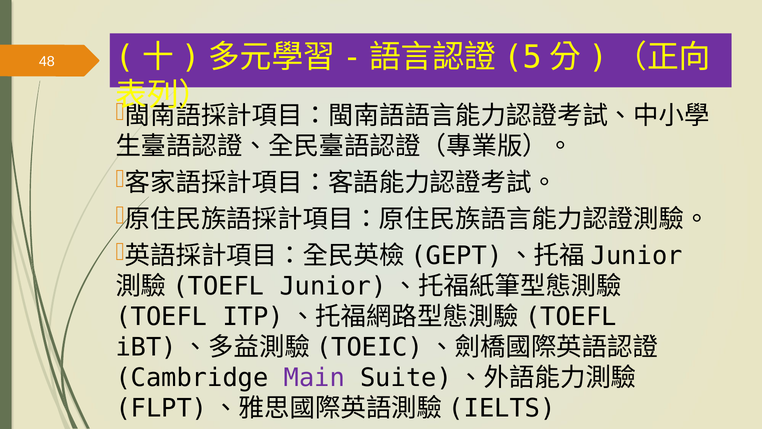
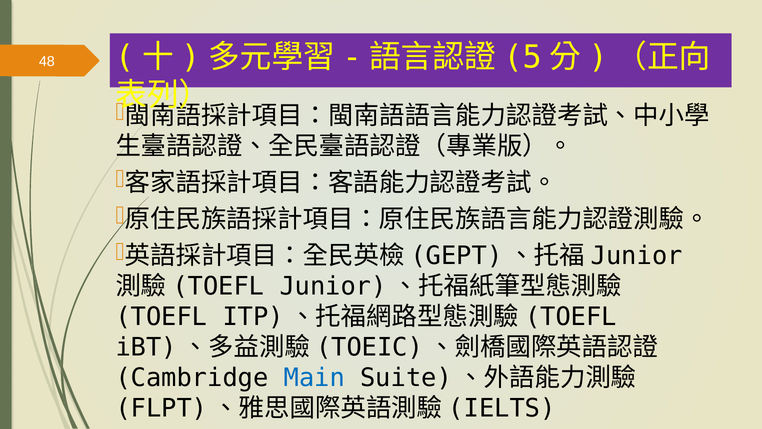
Main colour: purple -> blue
